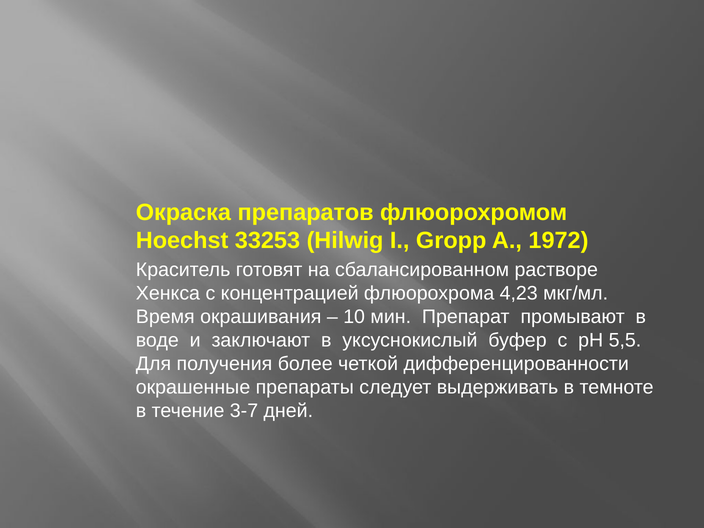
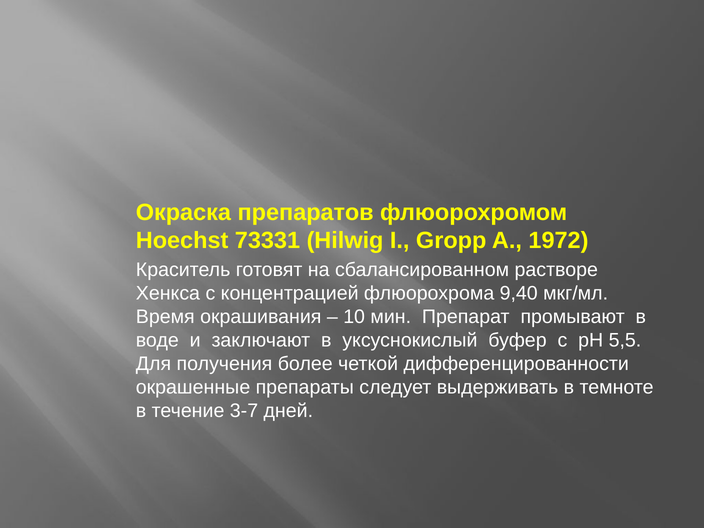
33253: 33253 -> 73331
4,23: 4,23 -> 9,40
